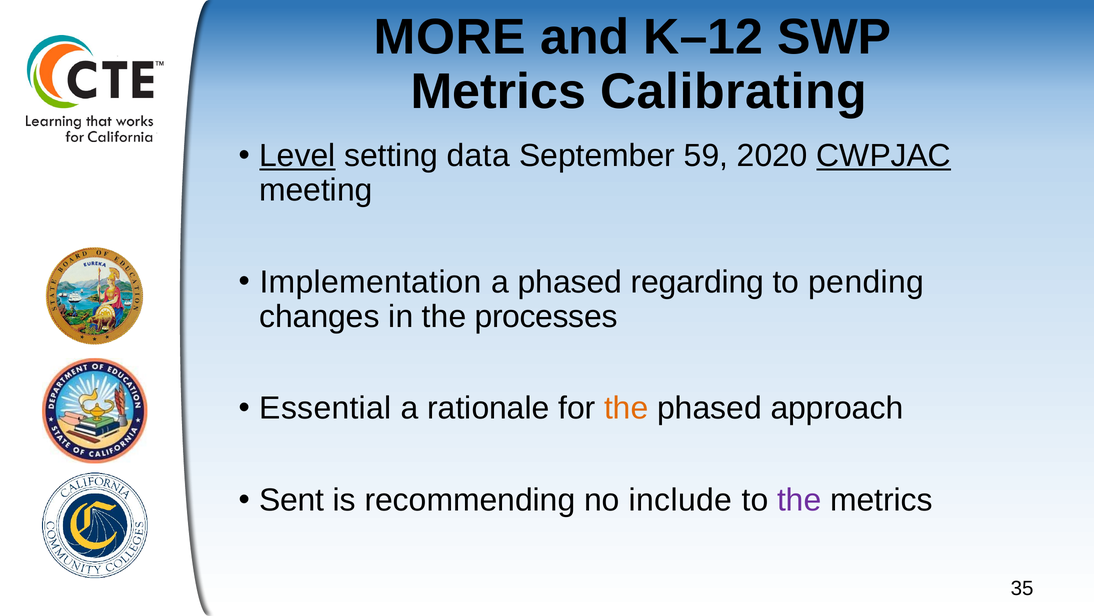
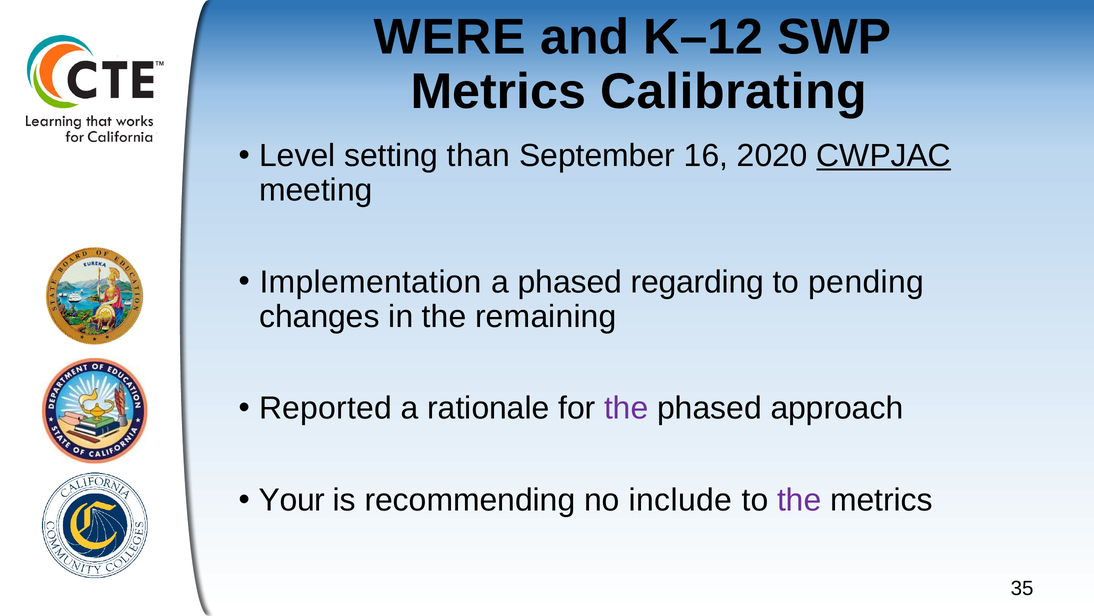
MORE: MORE -> WERE
Level underline: present -> none
data: data -> than
59: 59 -> 16
processes: processes -> remaining
Essential: Essential -> Reported
the at (626, 408) colour: orange -> purple
Sent: Sent -> Your
